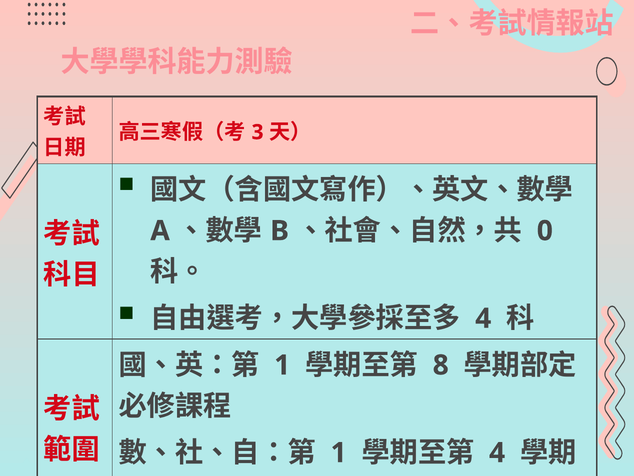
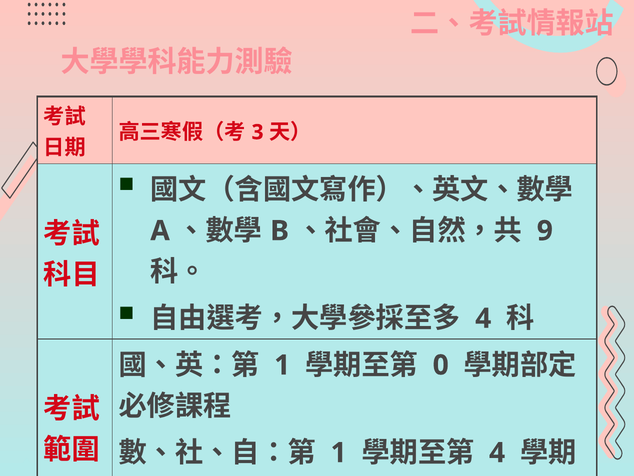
0: 0 -> 9
8: 8 -> 0
